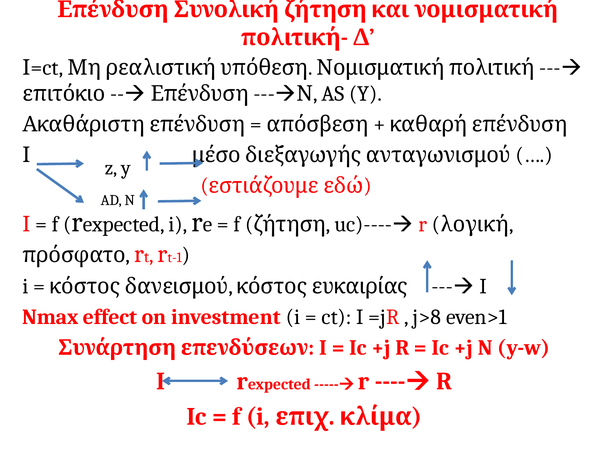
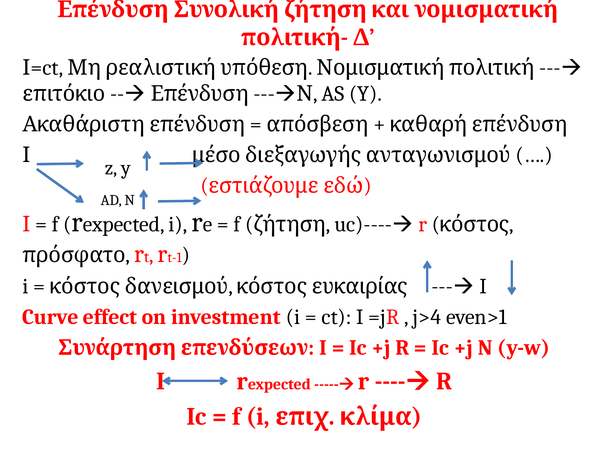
λογική: λογική -> κόστος
Nmax: Nmax -> Curve
j>8: j>8 -> j>4
